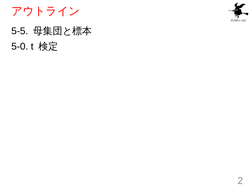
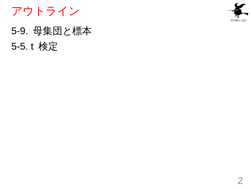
5-5: 5-5 -> 5-9
5-0: 5-0 -> 5-5
